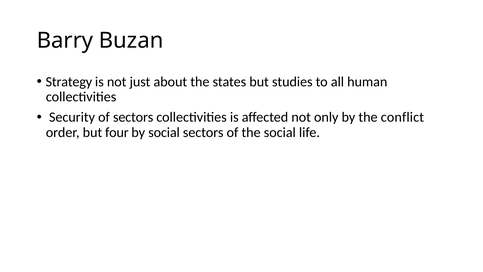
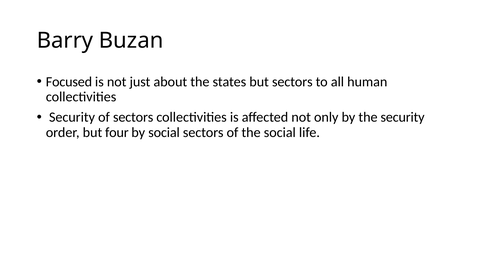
Strategy: Strategy -> Focused
but studies: studies -> sectors
the conflict: conflict -> security
